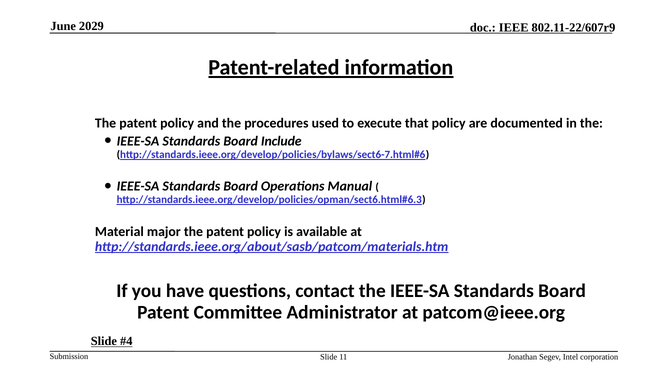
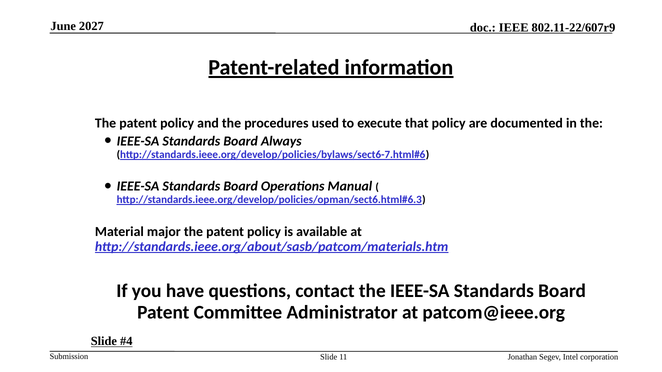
2029: 2029 -> 2027
Include: Include -> Always
